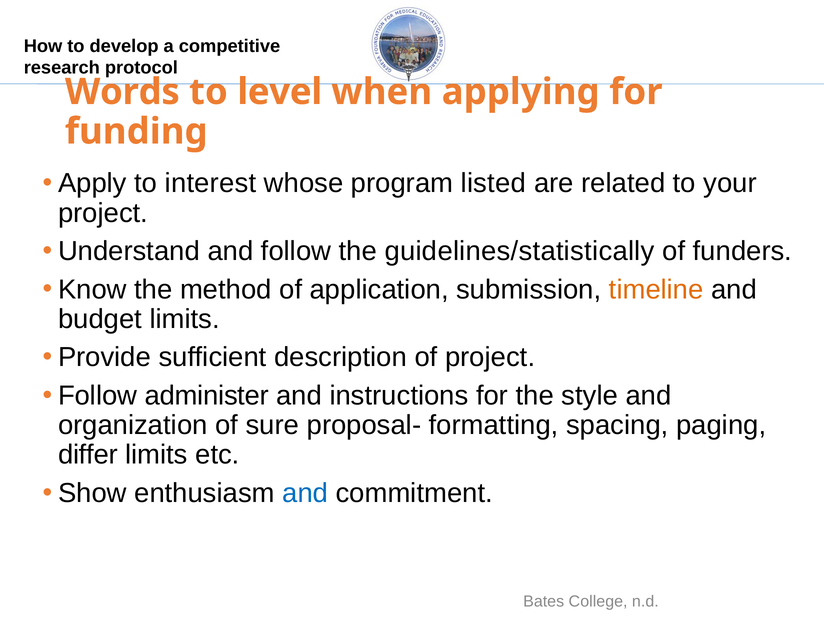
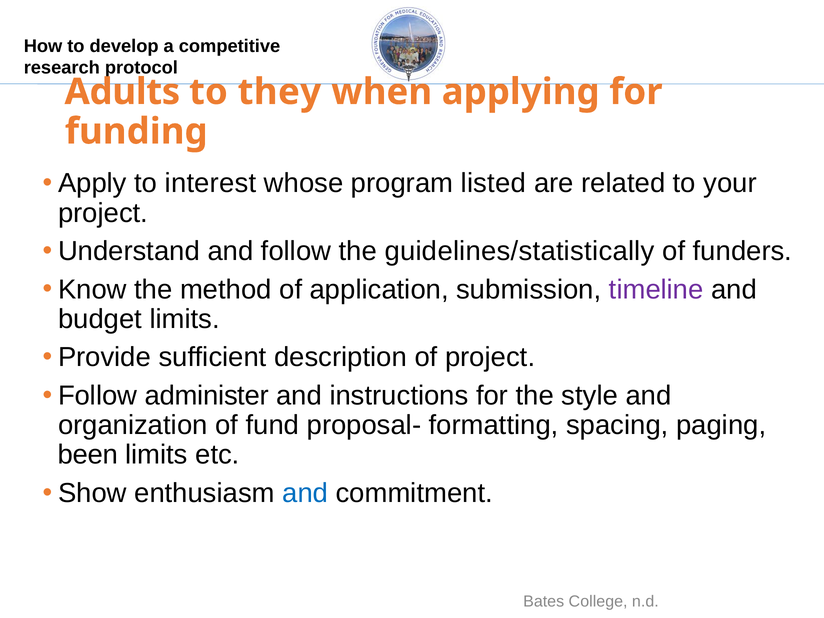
Words: Words -> Adults
level: level -> they
timeline colour: orange -> purple
sure: sure -> fund
differ: differ -> been
